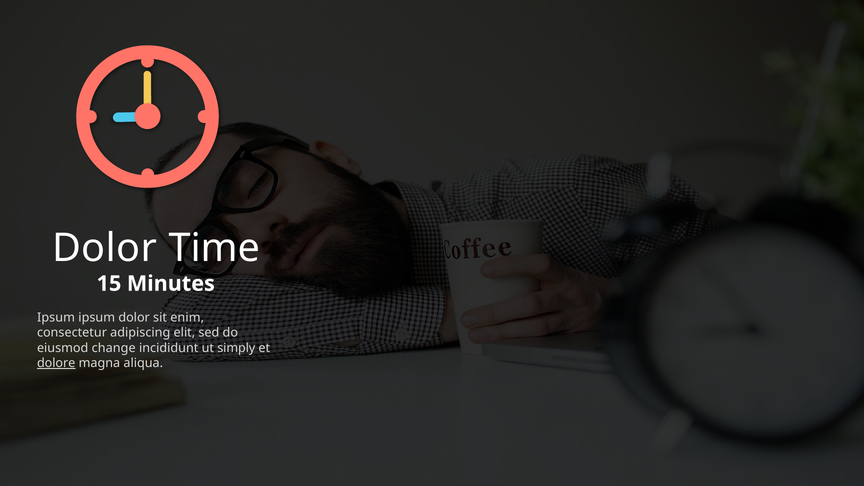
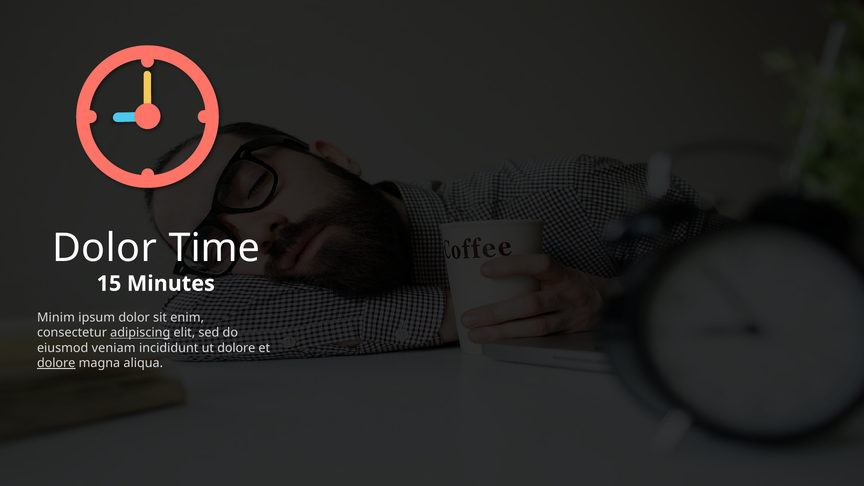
Ipsum at (56, 318): Ipsum -> Minim
adipiscing underline: none -> present
change: change -> veniam
ut simply: simply -> dolore
